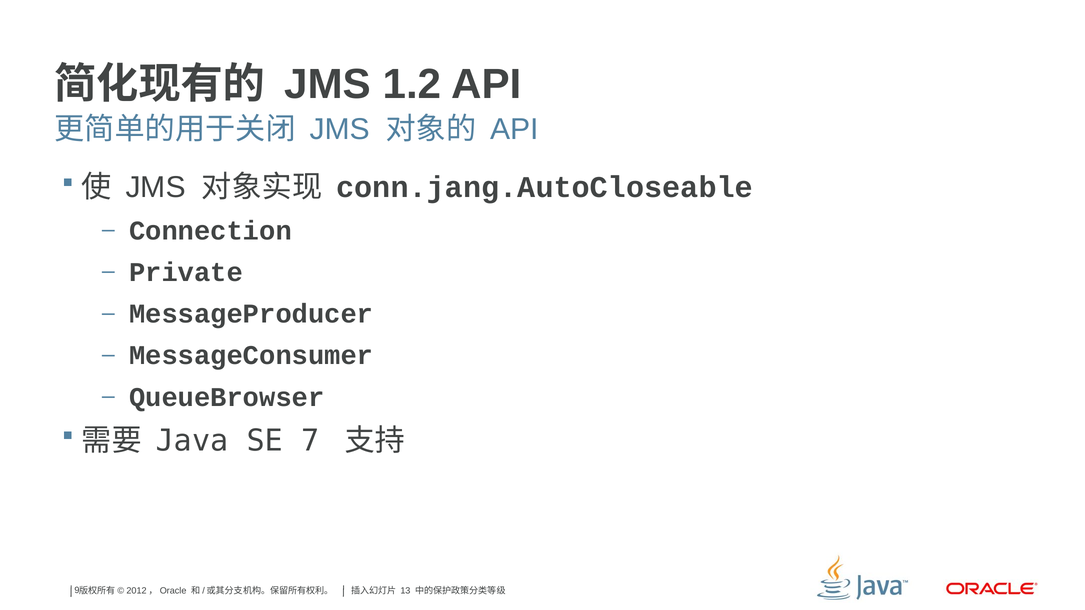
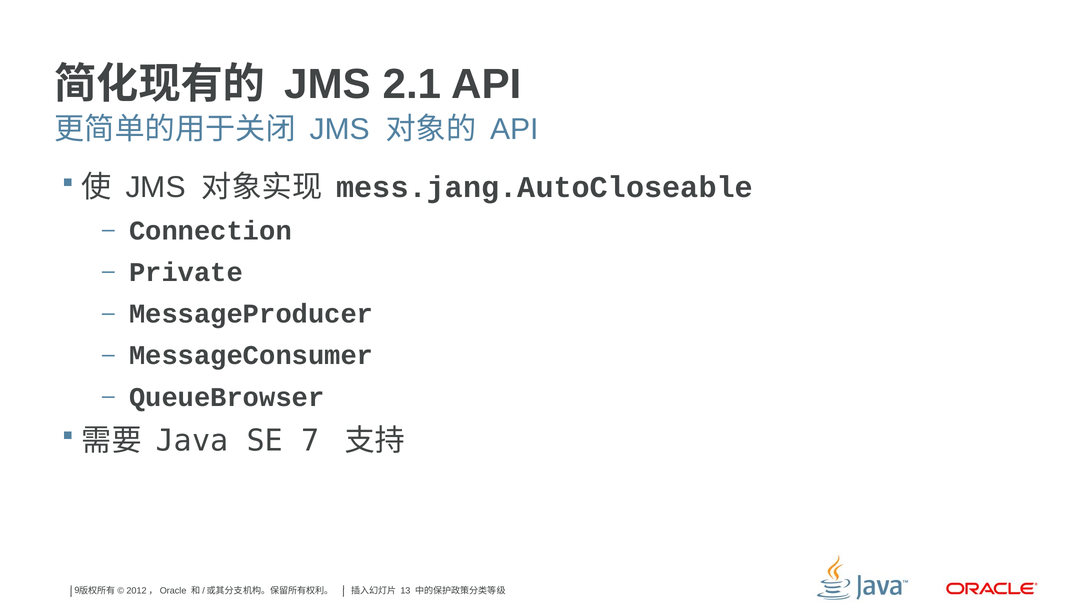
1.2: 1.2 -> 2.1
conn.jang.AutoCloseable: conn.jang.AutoCloseable -> mess.jang.AutoCloseable
